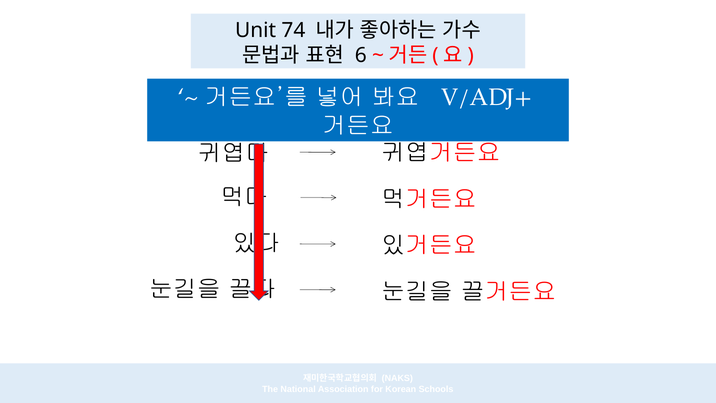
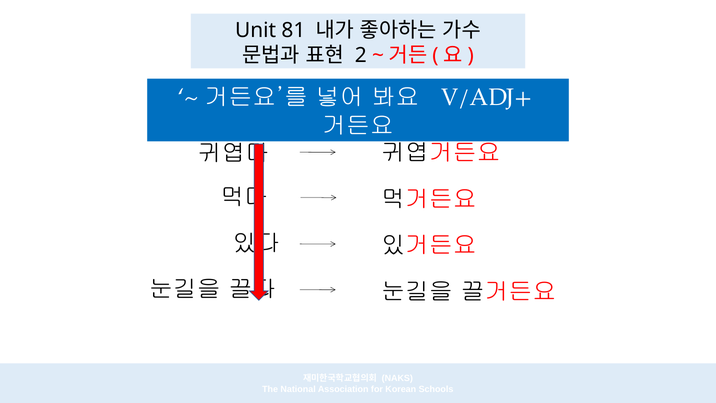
74: 74 -> 81
6: 6 -> 2
